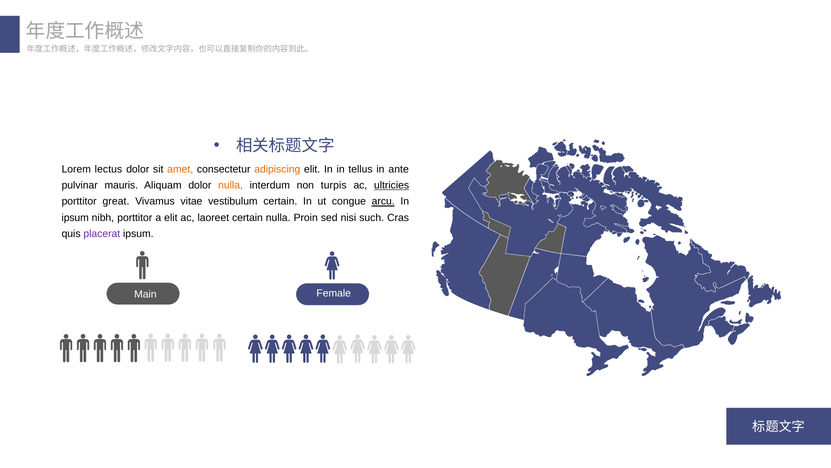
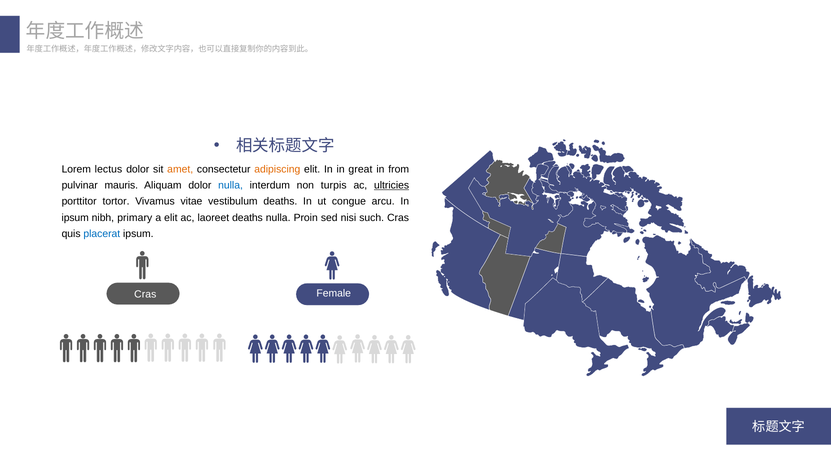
tellus: tellus -> great
ante: ante -> from
nulla at (231, 185) colour: orange -> blue
great: great -> tortor
vestibulum certain: certain -> deaths
arcu underline: present -> none
nibh porttitor: porttitor -> primary
laoreet certain: certain -> deaths
placerat colour: purple -> blue
Main at (145, 294): Main -> Cras
